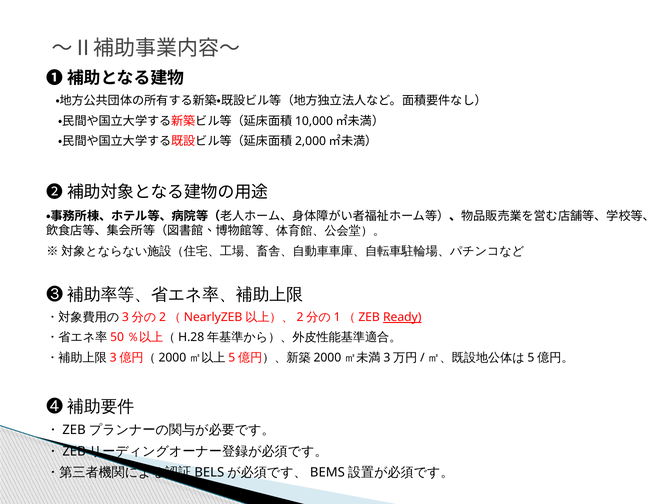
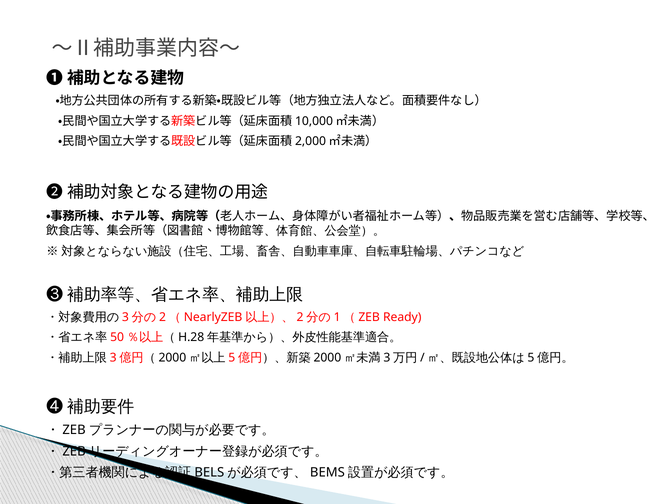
Ready underline: present -> none
